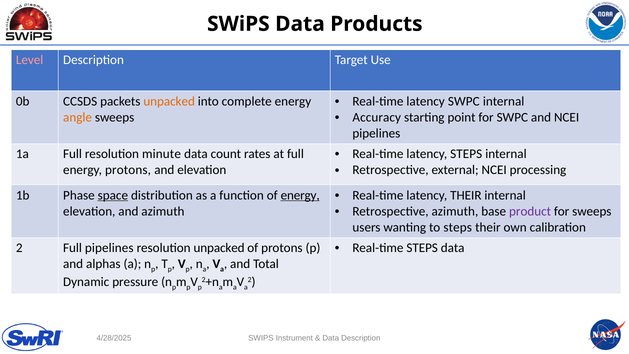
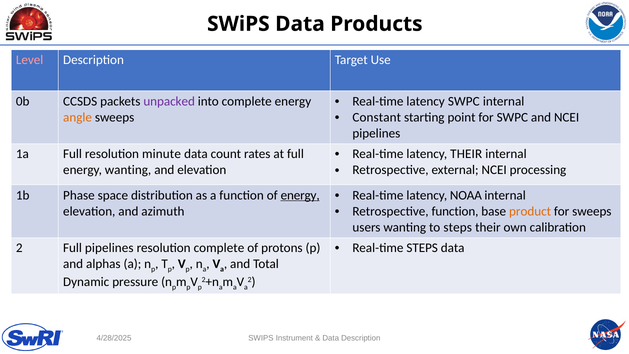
unpacked at (169, 101) colour: orange -> purple
Accuracy: Accuracy -> Constant
latency STEPS: STEPS -> THEIR
energy protons: protons -> wanting
latency THEIR: THEIR -> NOAA
space underline: present -> none
Retrospective azimuth: azimuth -> function
product colour: purple -> orange
resolution unpacked: unpacked -> complete
